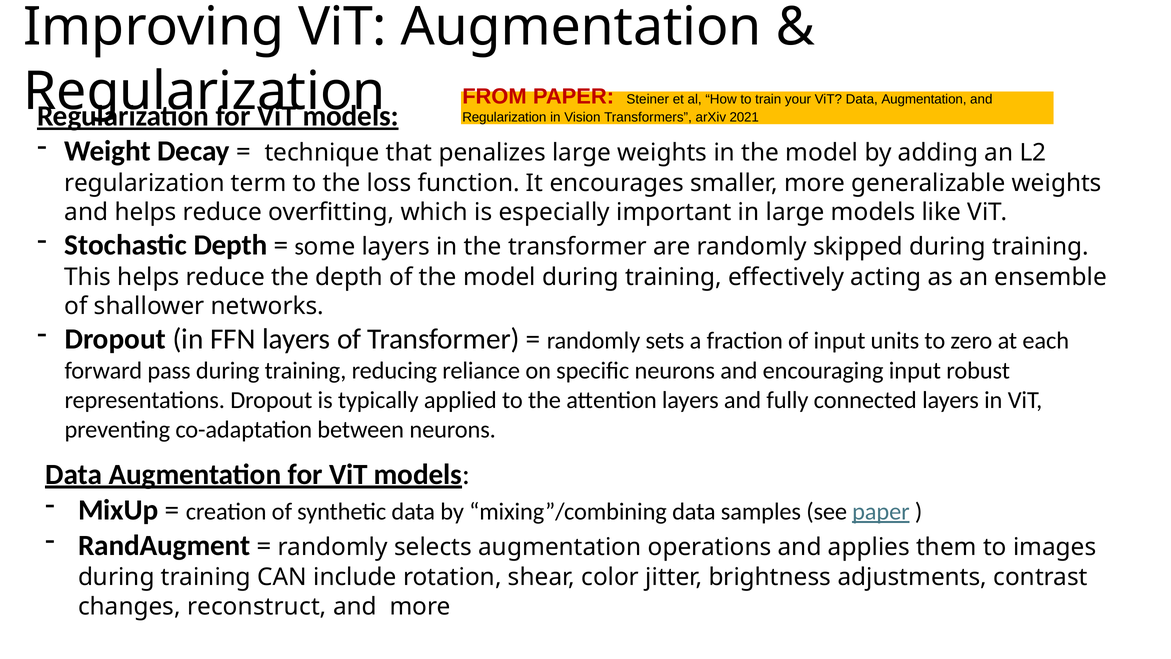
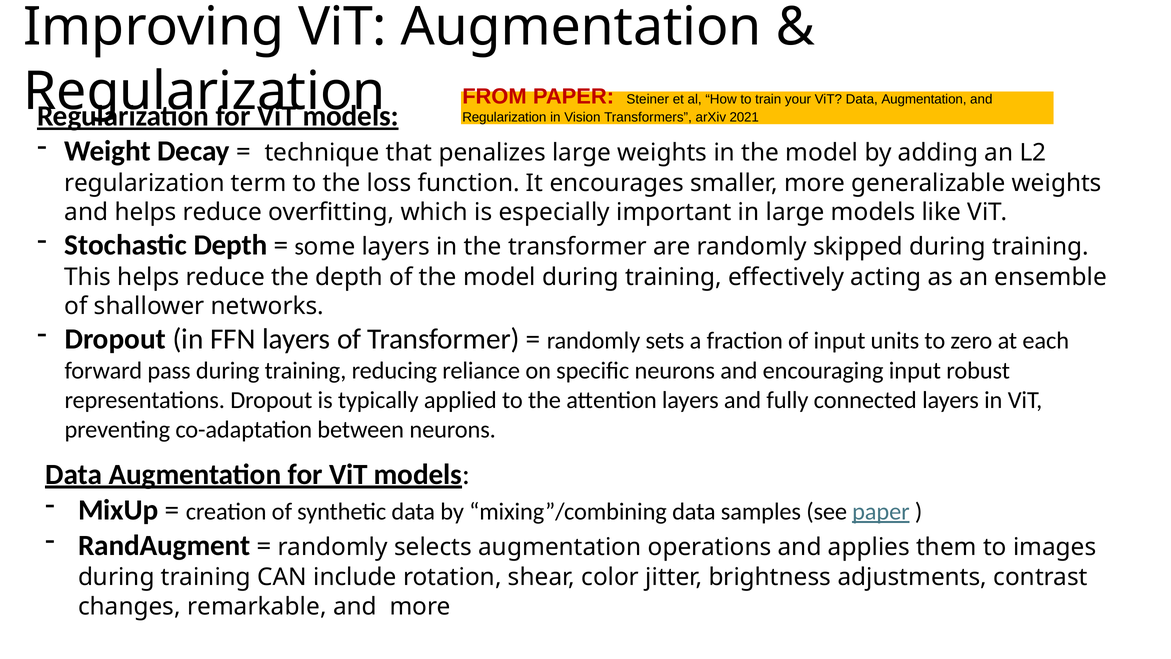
reconstruct: reconstruct -> remarkable
